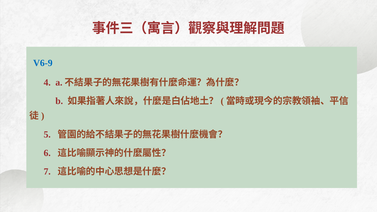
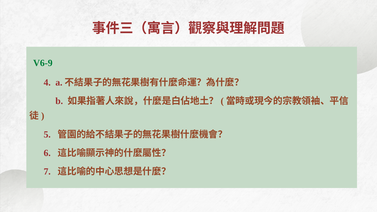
V6-9 colour: blue -> green
